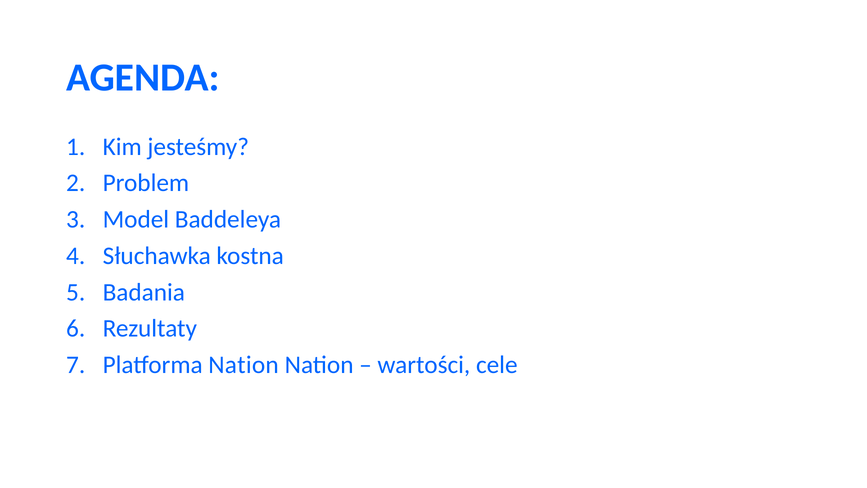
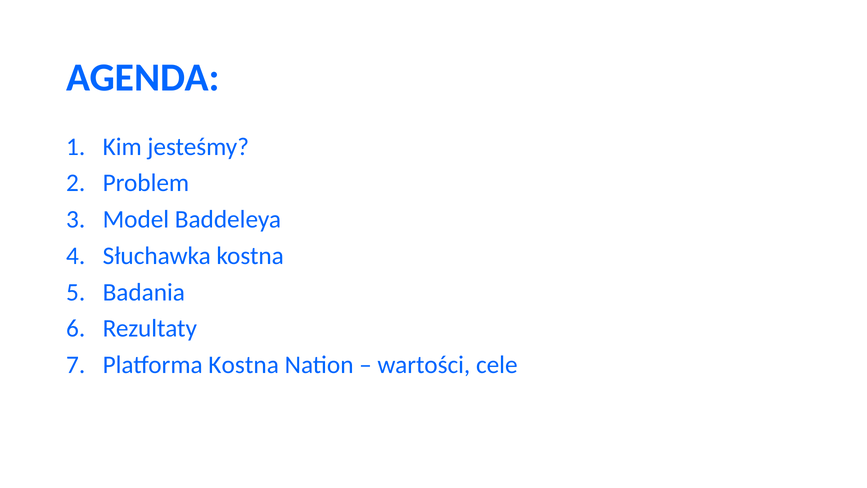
Platforma Nation: Nation -> Kostna
